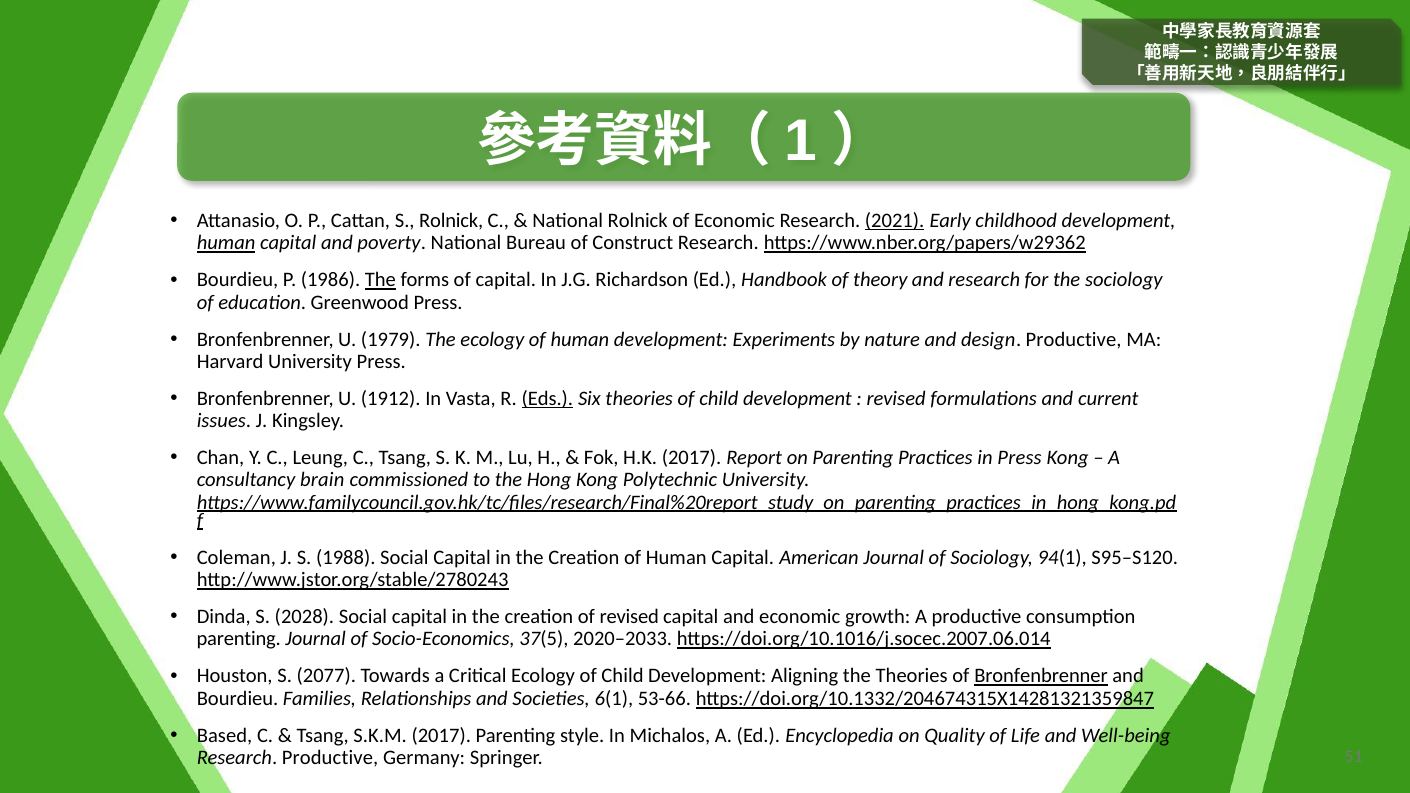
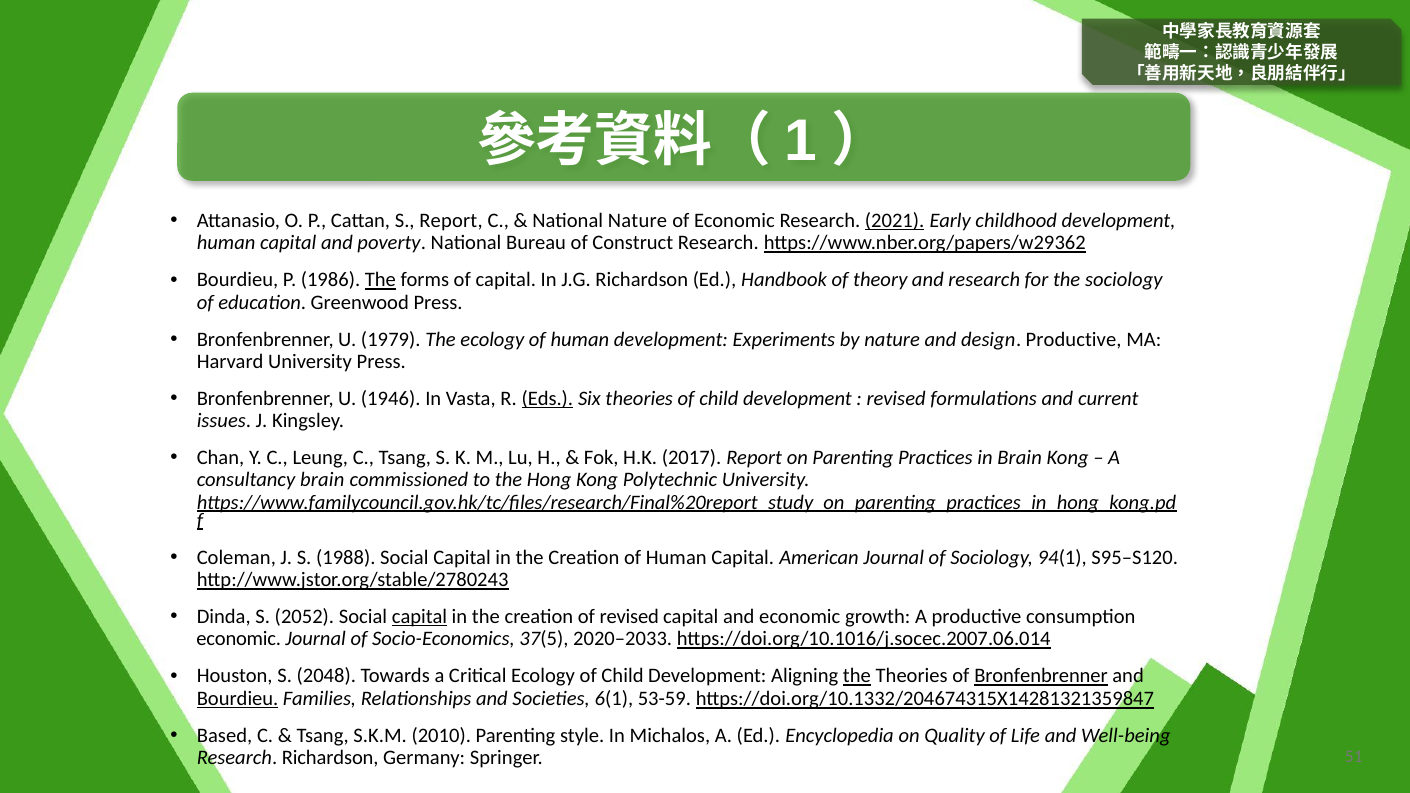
S Rolnick: Rolnick -> Report
National Rolnick: Rolnick -> Nature
human at (226, 243) underline: present -> none
1912: 1912 -> 1946
in Press: Press -> Brain
2028: 2028 -> 2052
capital at (419, 617) underline: none -> present
parenting at (239, 639): parenting -> economic
2077: 2077 -> 2048
the at (857, 676) underline: none -> present
Bourdieu at (238, 699) underline: none -> present
53-66: 53-66 -> 53-59
S.K.M 2017: 2017 -> 2010
Research Productive: Productive -> Richardson
